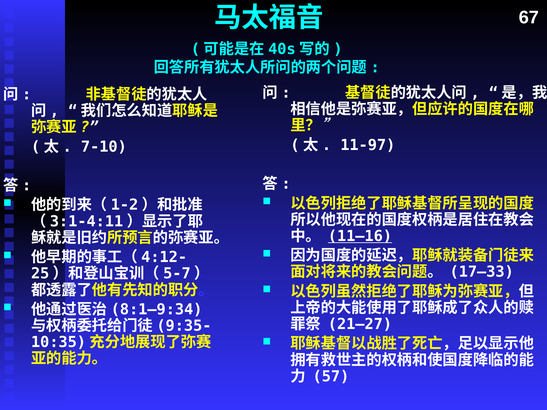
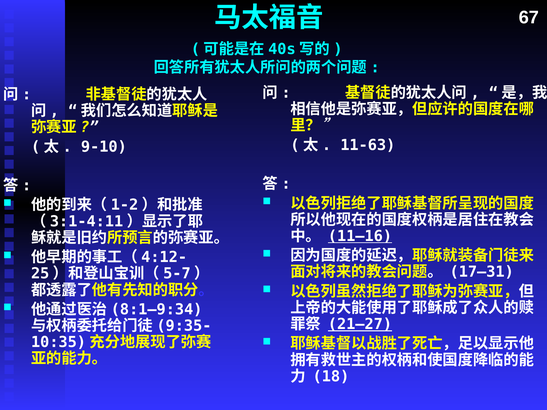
11-97: 11-97 -> 11-63
7-10: 7-10 -> 9-10
17–33: 17–33 -> 17–31
21–27 underline: none -> present
57: 57 -> 18
